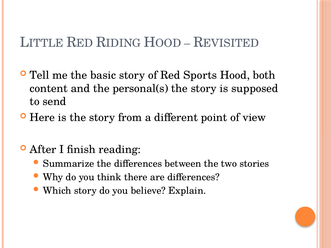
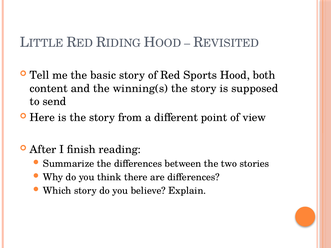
personal(s: personal(s -> winning(s
